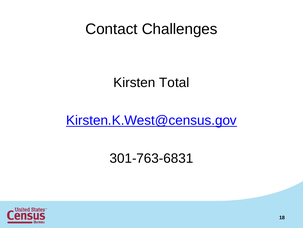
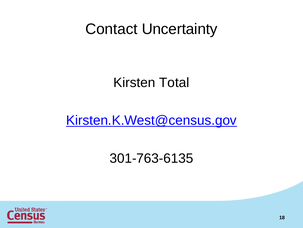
Challenges: Challenges -> Uncertainty
301-763-6831: 301-763-6831 -> 301-763-6135
